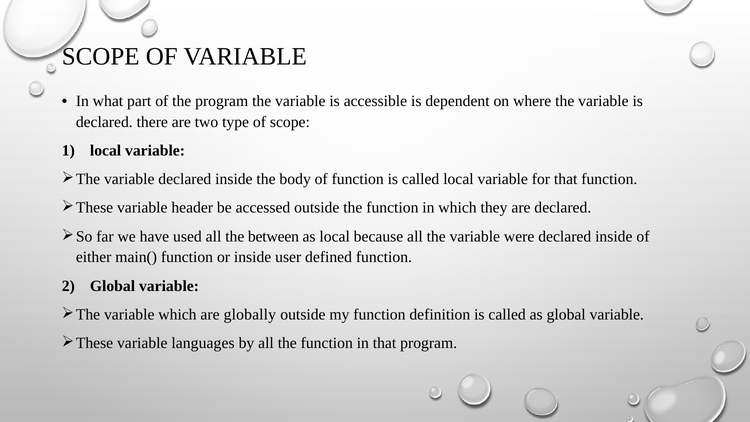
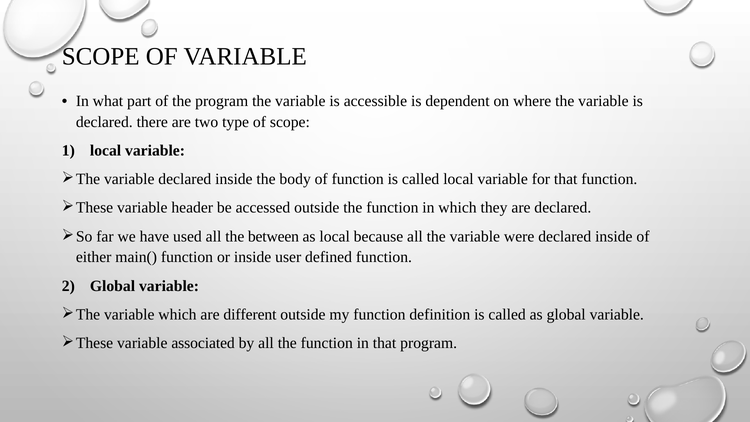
globally: globally -> different
languages: languages -> associated
